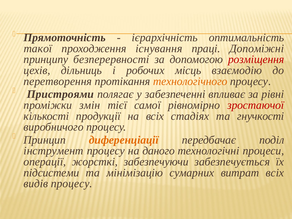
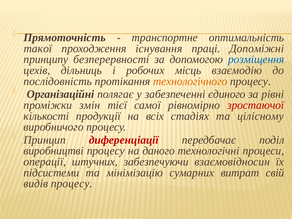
ієрархічність: ієрархічність -> транспортне
розміщення colour: red -> blue
перетворення: перетворення -> послідовність
Пристроями: Пристроями -> Організаційні
впливає: впливає -> єдиного
гнучкості: гнучкості -> цілісному
диференціації colour: orange -> red
інструмент: інструмент -> виробництві
жорсткі: жорсткі -> штучних
забезпечується: забезпечується -> взаємовідносин
витрат всіх: всіх -> свій
